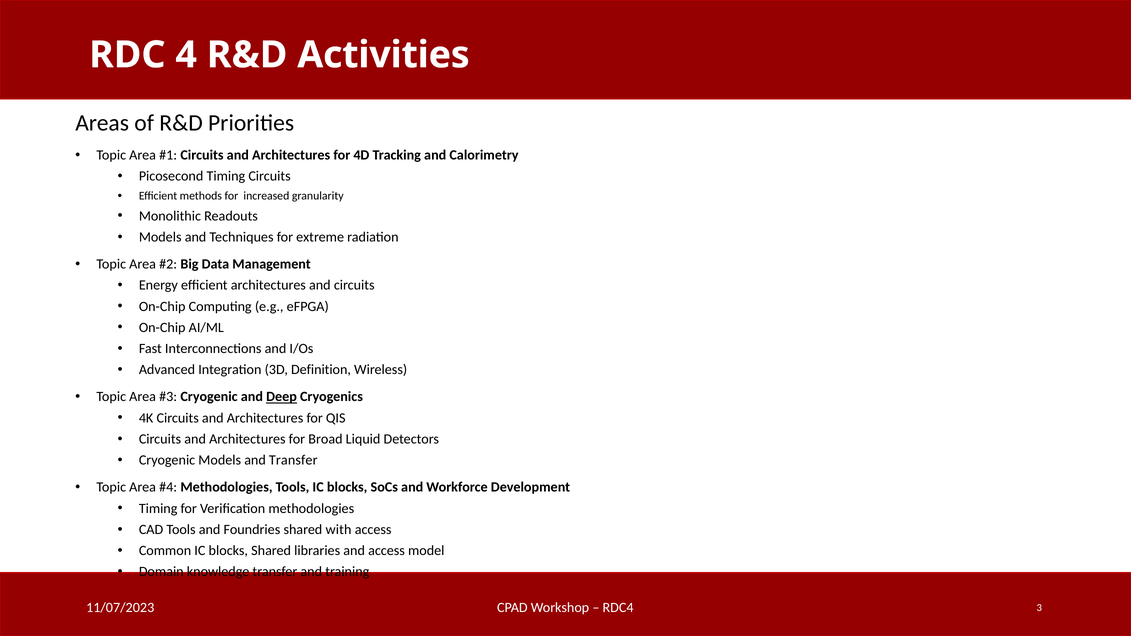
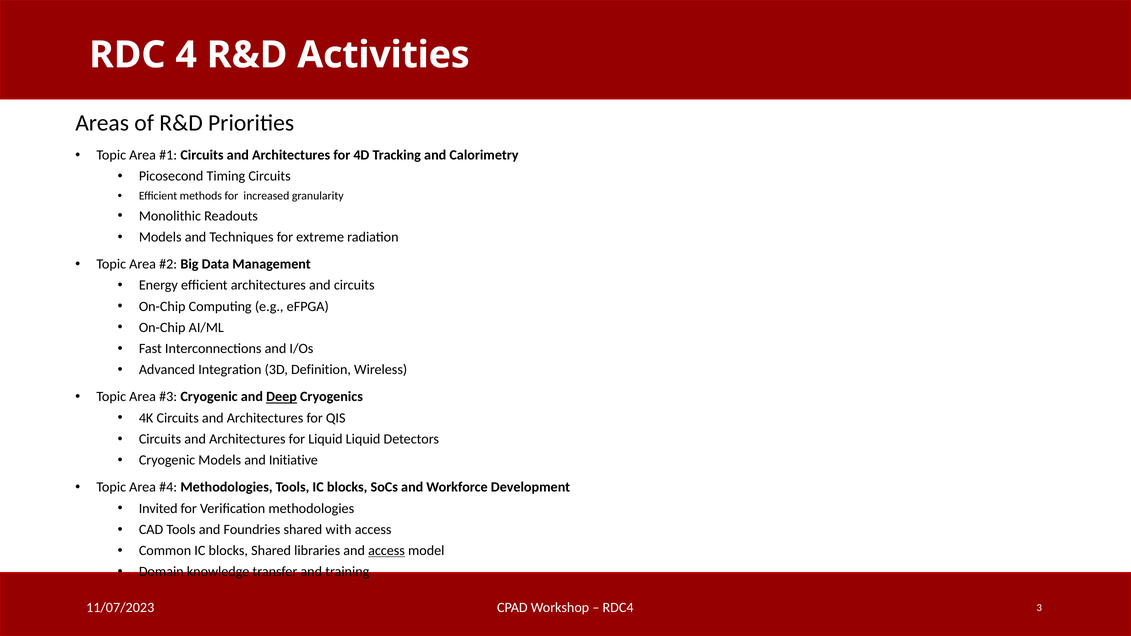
for Broad: Broad -> Liquid
and Transfer: Transfer -> Initiative
Timing at (158, 509): Timing -> Invited
access at (386, 551) underline: none -> present
